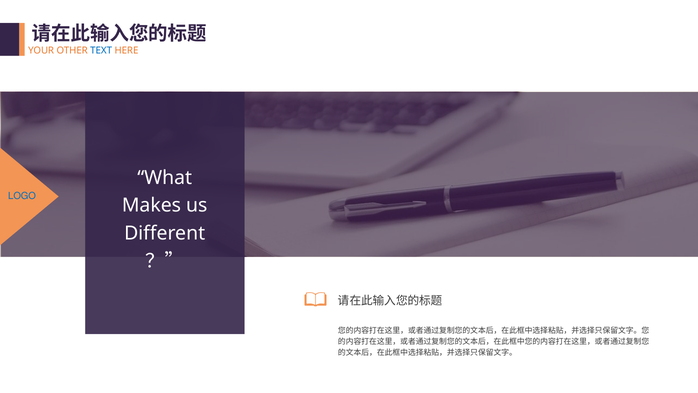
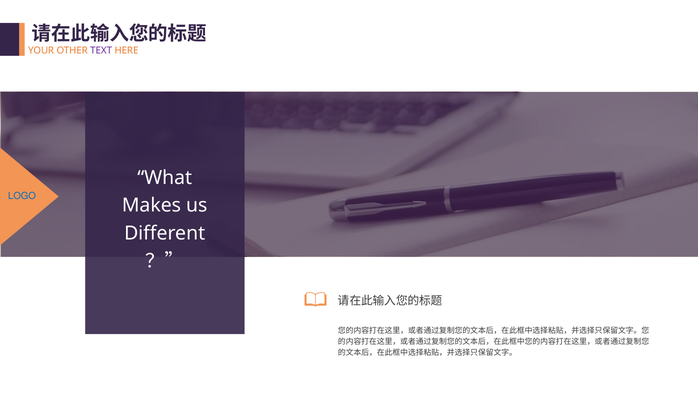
TEXT colour: blue -> purple
